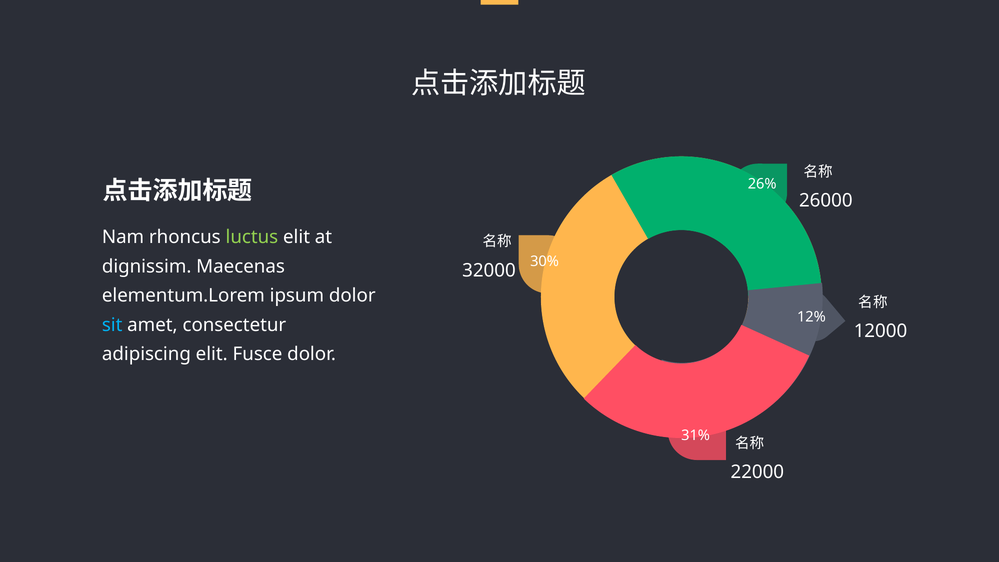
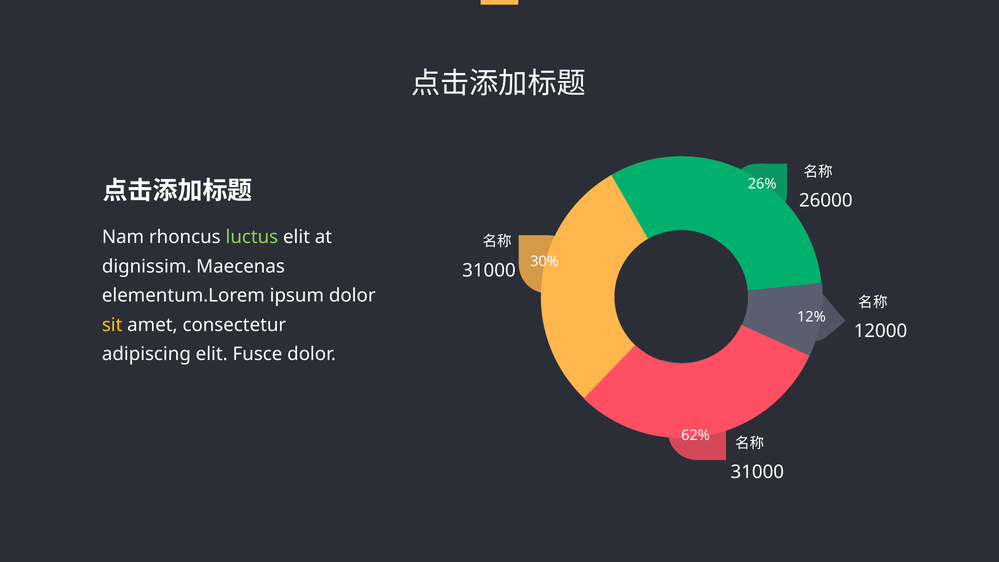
32000 at (489, 270): 32000 -> 31000
sit colour: light blue -> yellow
31%: 31% -> 62%
22000 at (757, 472): 22000 -> 31000
